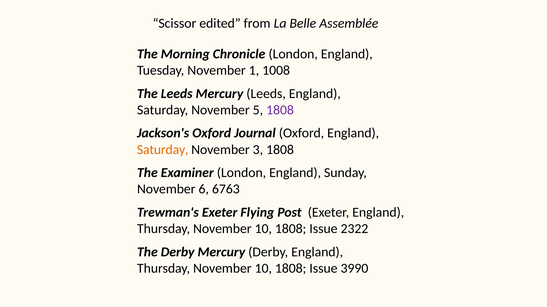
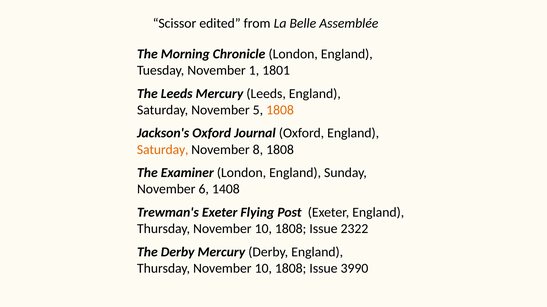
1008: 1008 -> 1801
1808 at (280, 110) colour: purple -> orange
3: 3 -> 8
6763: 6763 -> 1408
